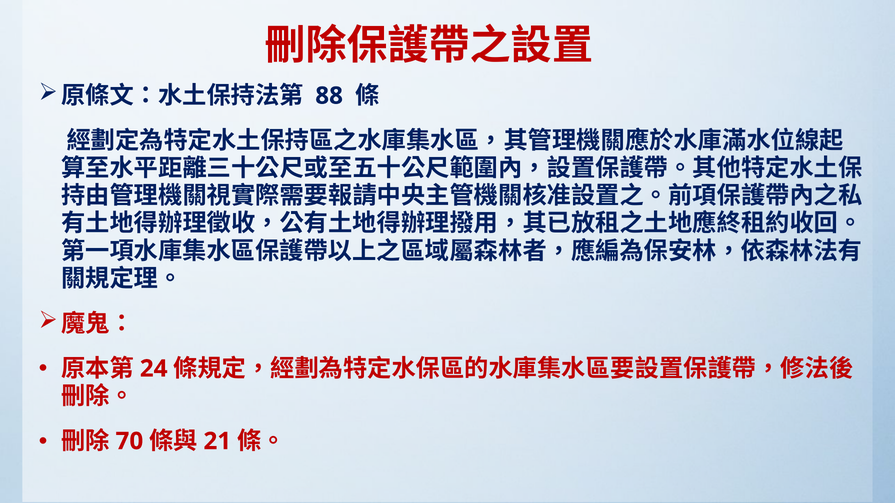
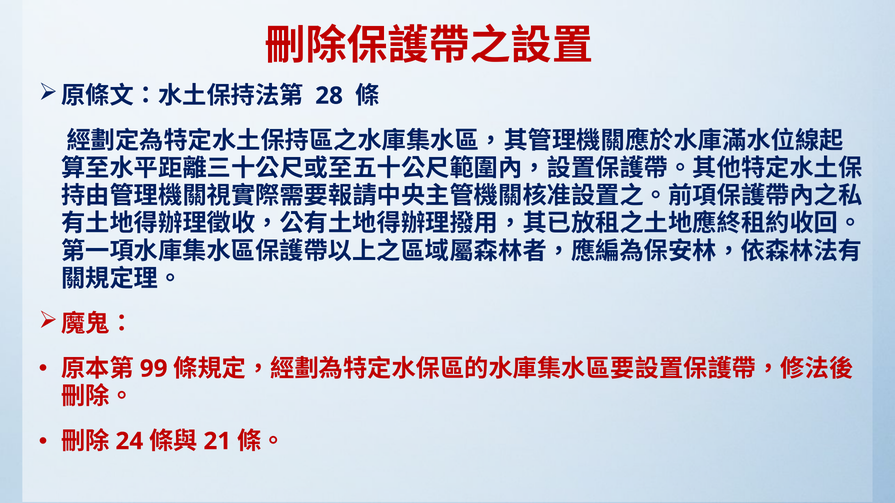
88: 88 -> 28
24: 24 -> 99
70: 70 -> 24
